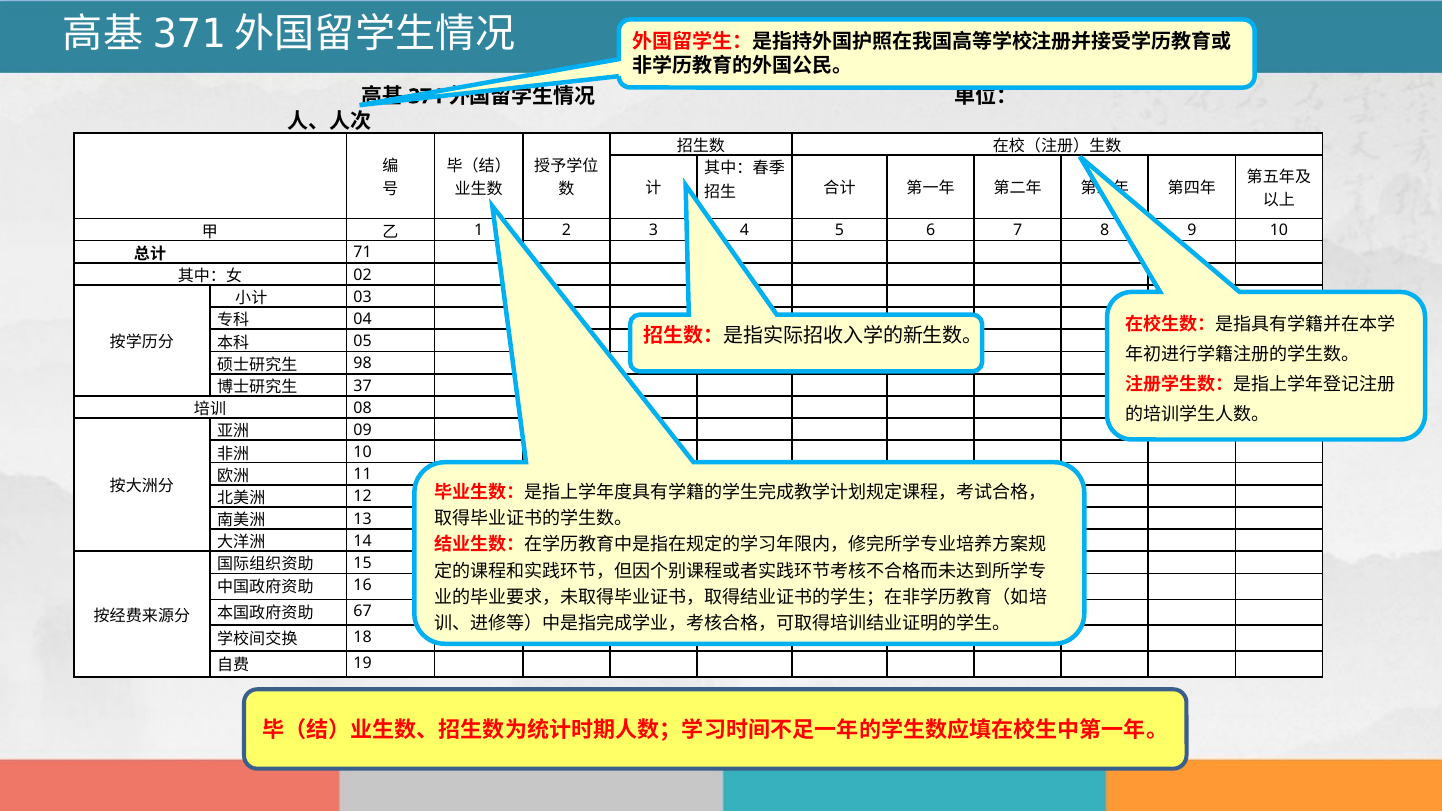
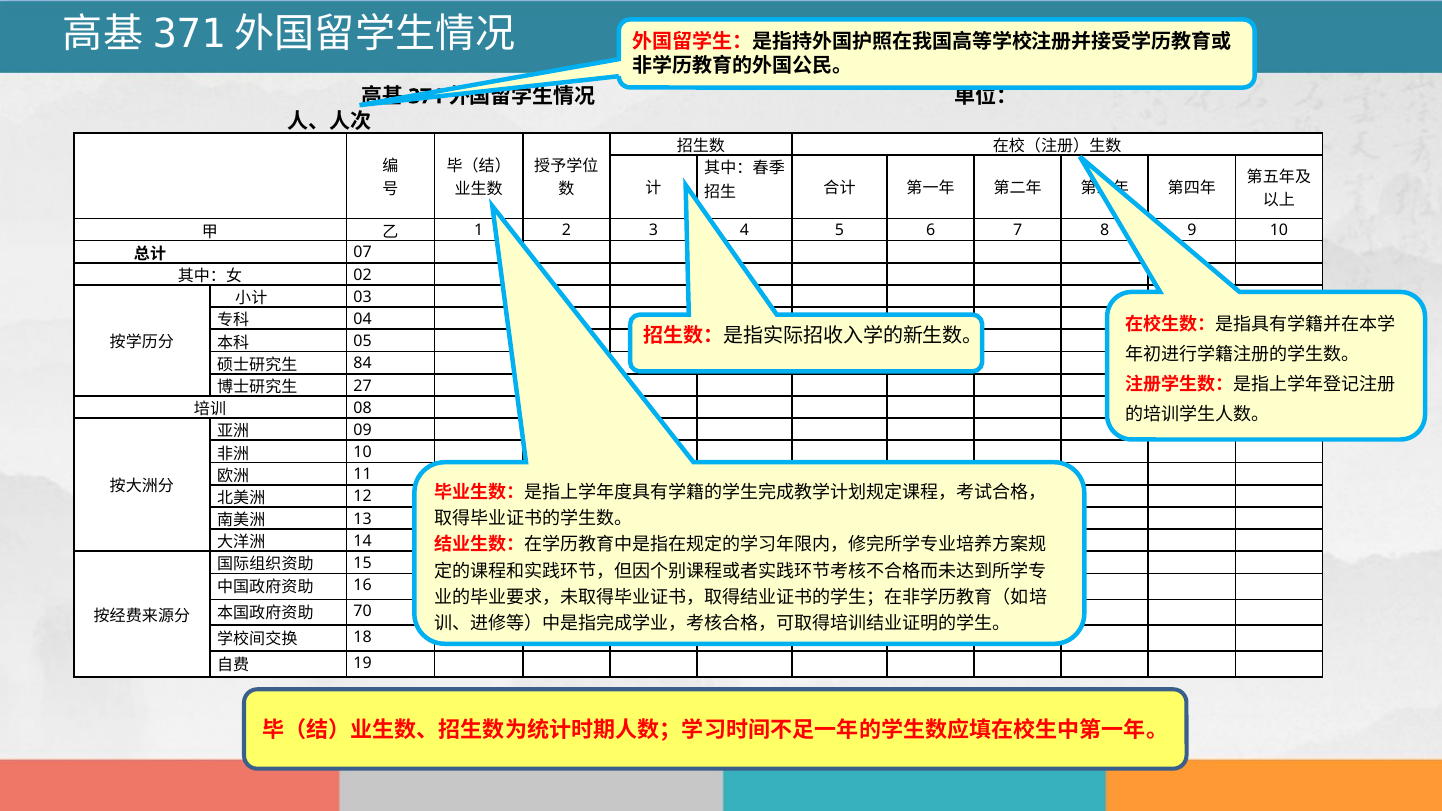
71: 71 -> 07
98: 98 -> 84
37: 37 -> 27
67: 67 -> 70
